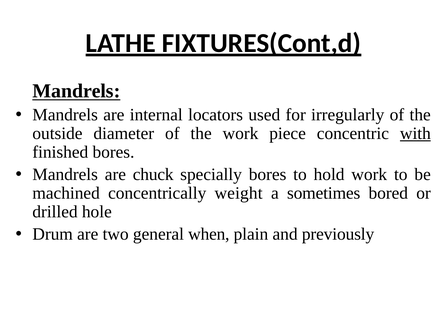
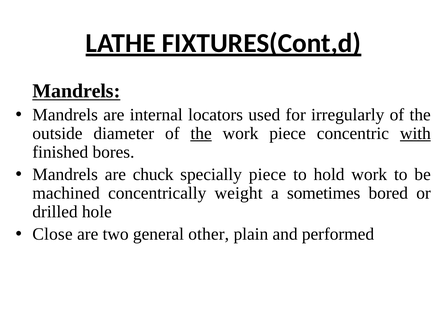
the at (201, 133) underline: none -> present
specially bores: bores -> piece
Drum: Drum -> Close
when: when -> other
previously: previously -> performed
